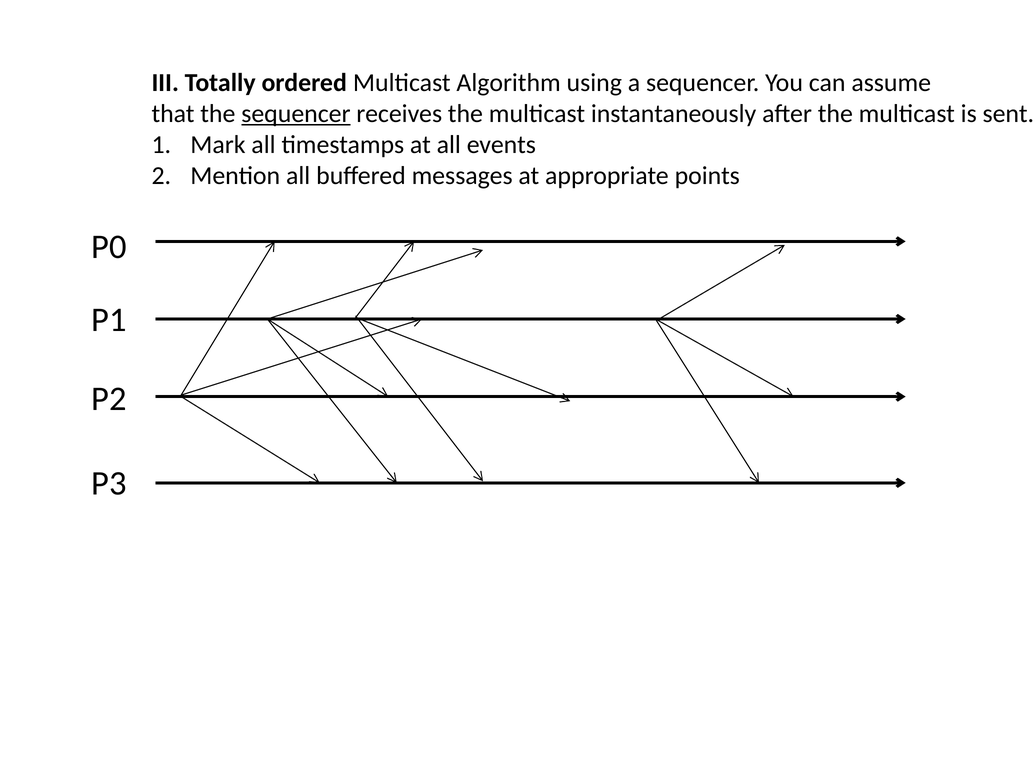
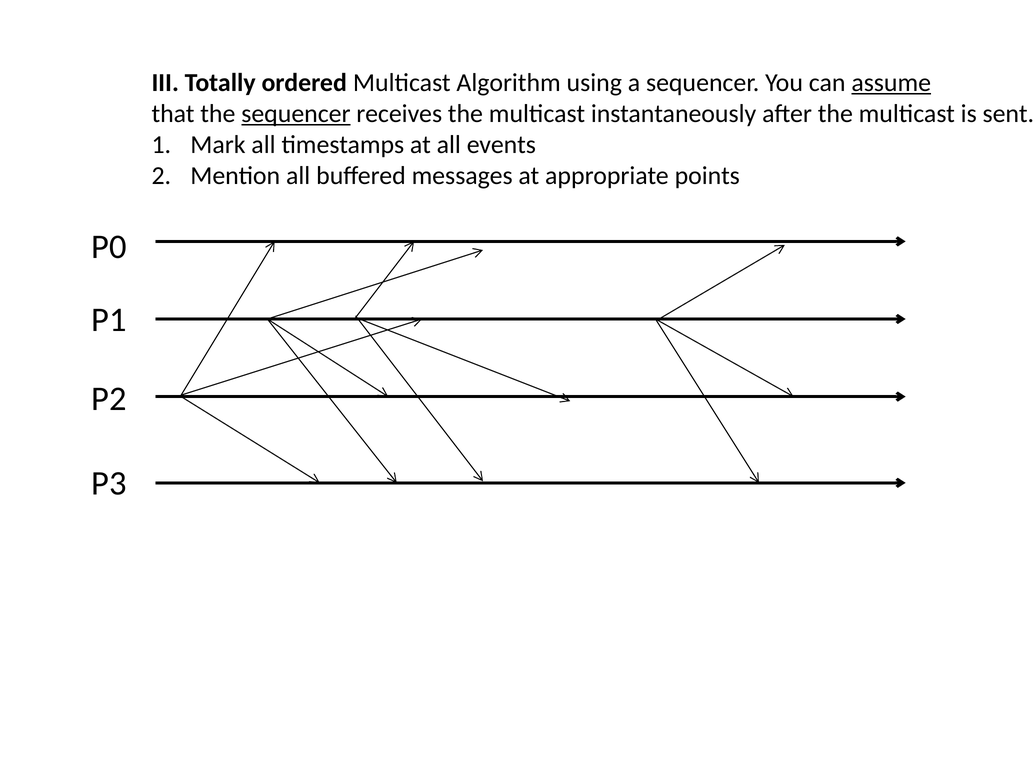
assume underline: none -> present
